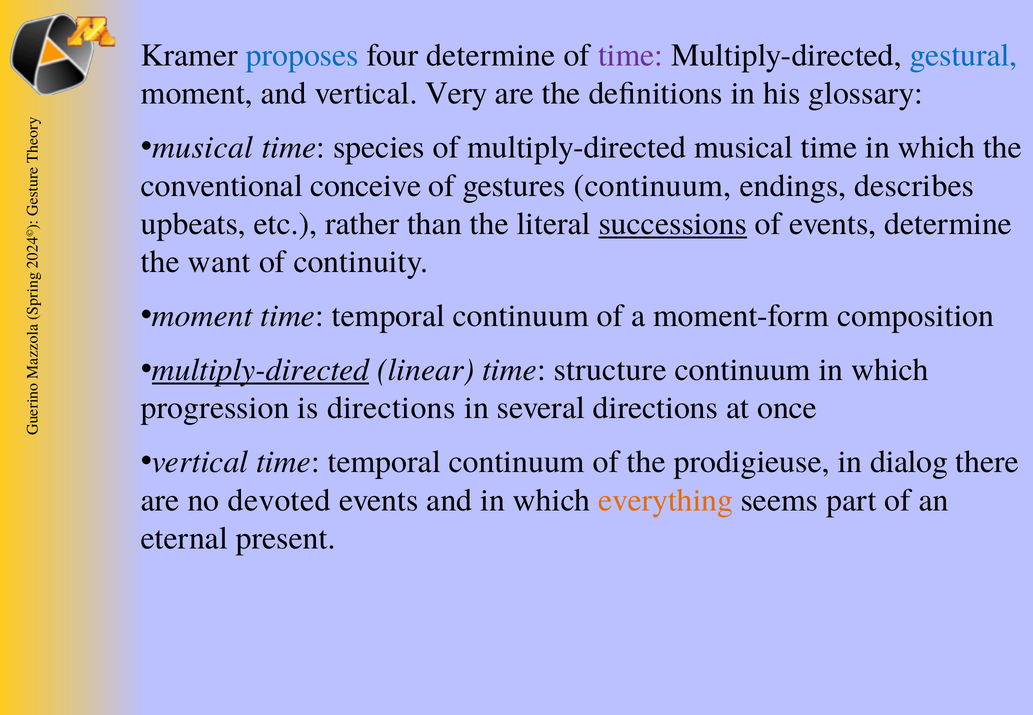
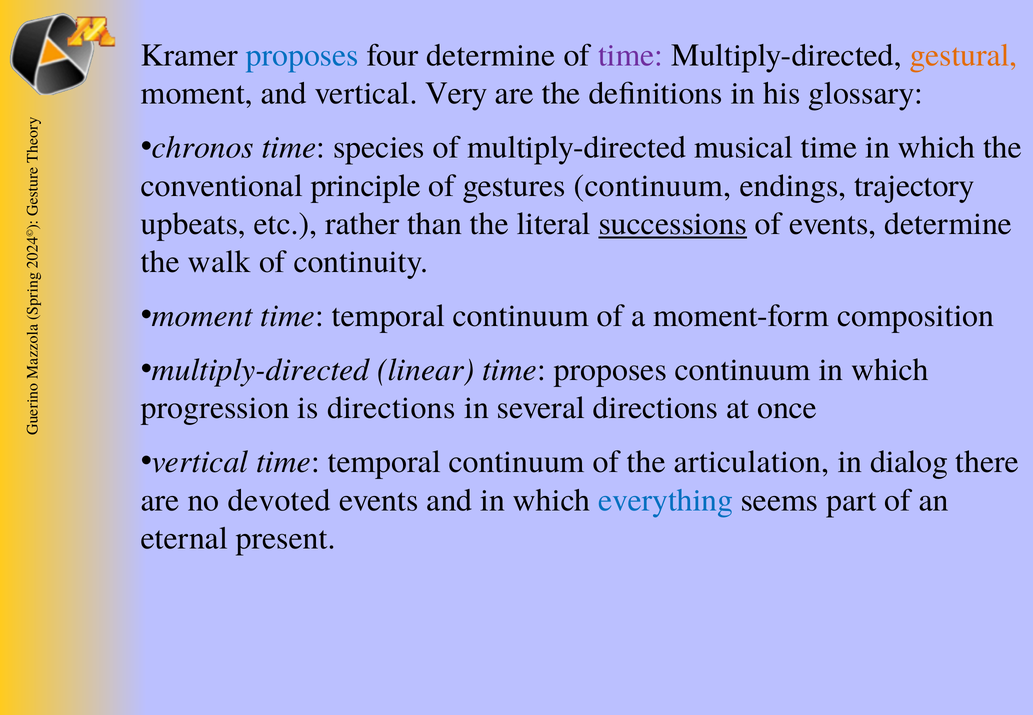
gestural colour: blue -> orange
musical at (203, 147): musical -> chronos
conceive: conceive -> principle
describes: describes -> trajectory
want: want -> walk
multiply-directed at (261, 370) underline: present -> none
time structure: structure -> proposes
prodigieuse: prodigieuse -> articulation
everything colour: orange -> blue
